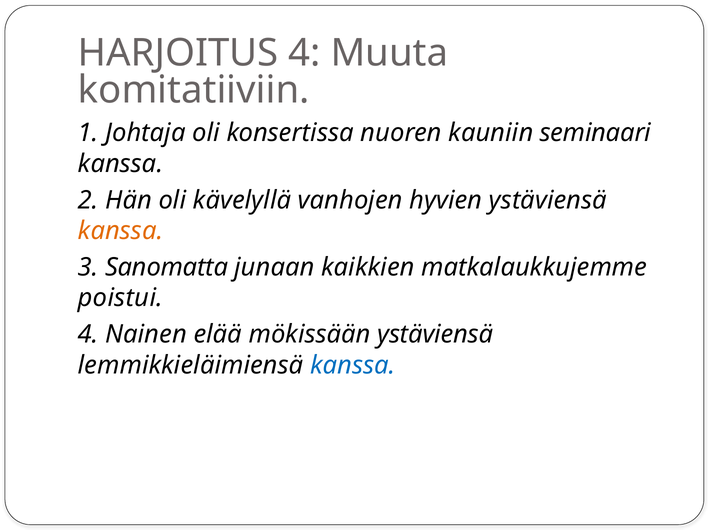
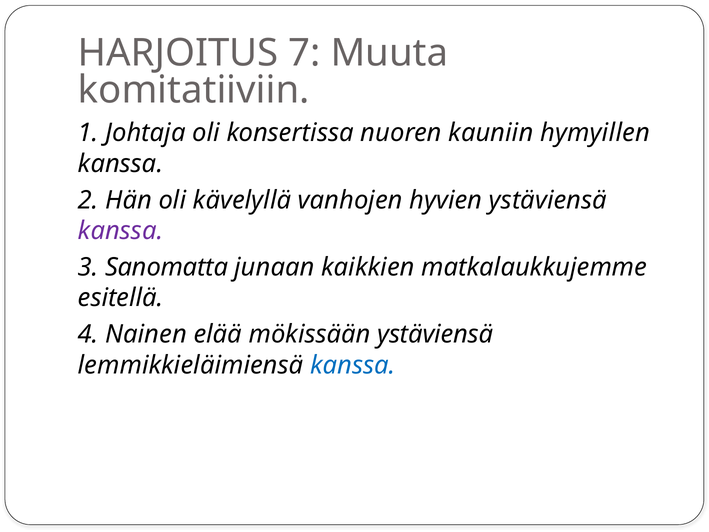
HARJOITUS 4: 4 -> 7
seminaari: seminaari -> hymyillen
kanssa at (121, 231) colour: orange -> purple
poistui: poistui -> esitellä
